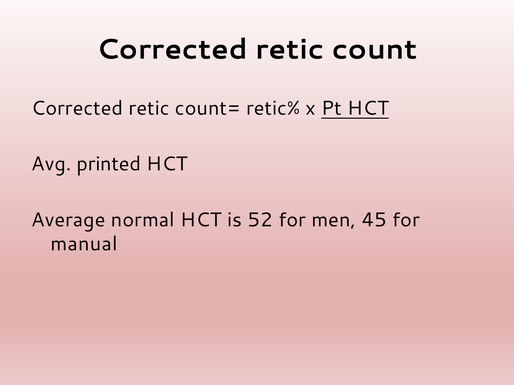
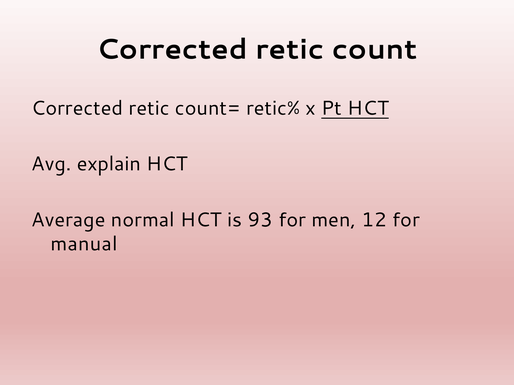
printed: printed -> explain
52: 52 -> 93
45: 45 -> 12
